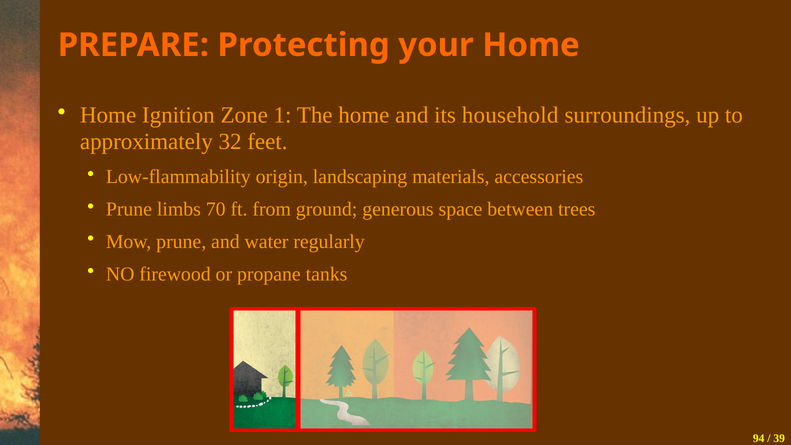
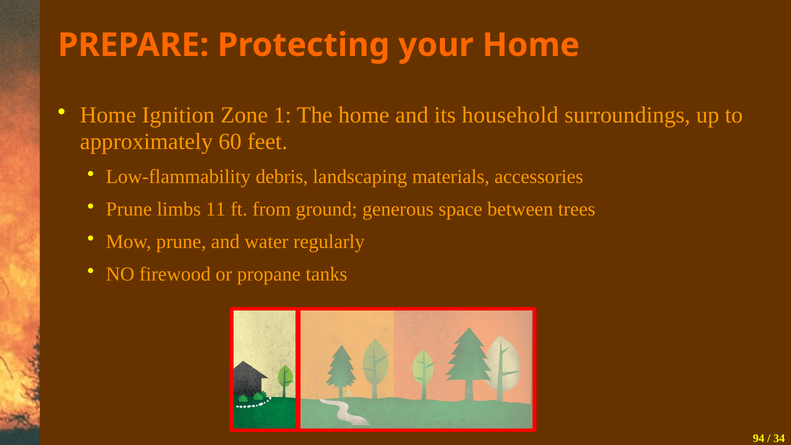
32: 32 -> 60
origin: origin -> debris
70: 70 -> 11
39: 39 -> 34
